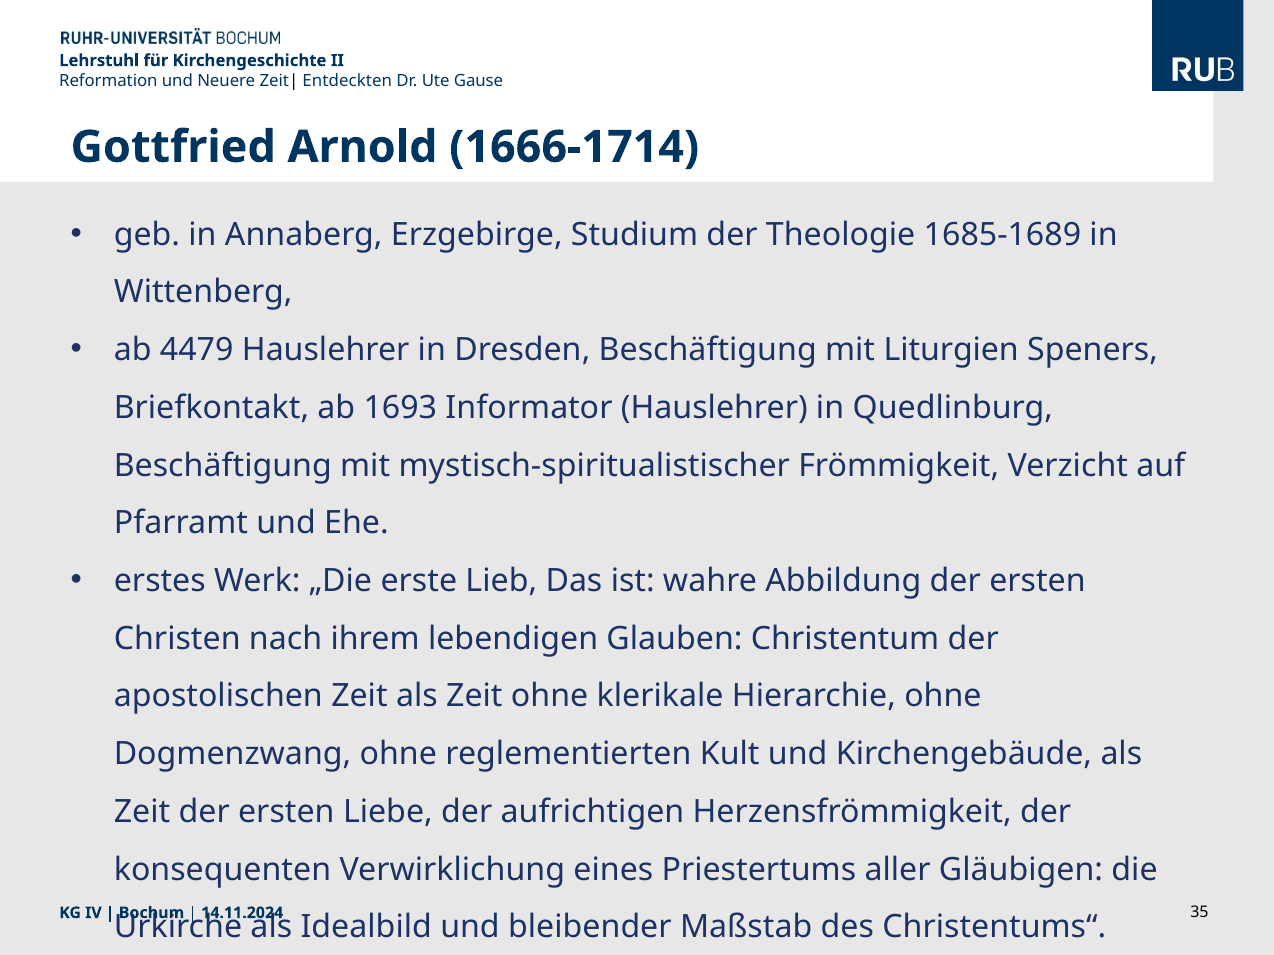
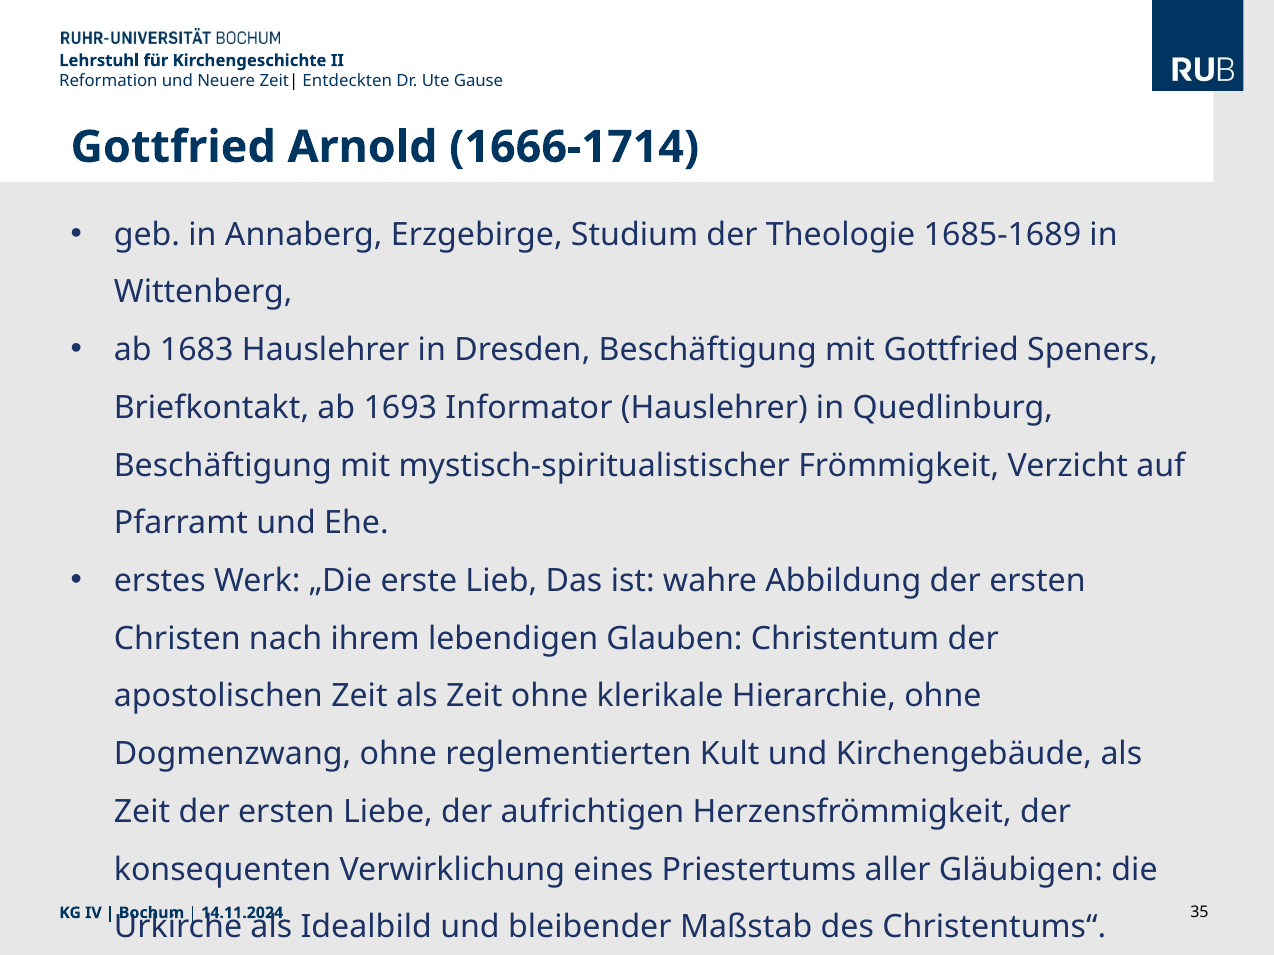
4479: 4479 -> 1683
mit Liturgien: Liturgien -> Gottfried
